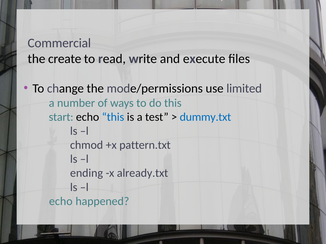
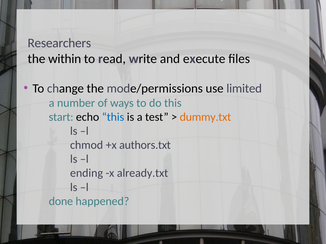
Commercial: Commercial -> Researchers
create: create -> within
dummy.txt colour: blue -> orange
pattern.txt: pattern.txt -> authors.txt
echo at (61, 202): echo -> done
